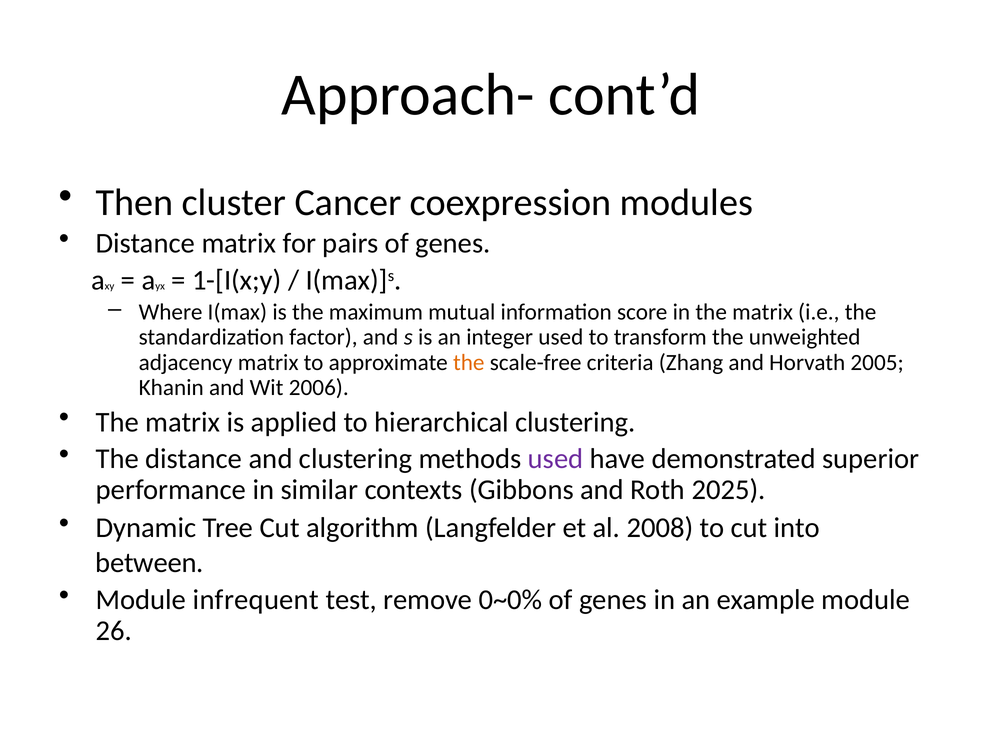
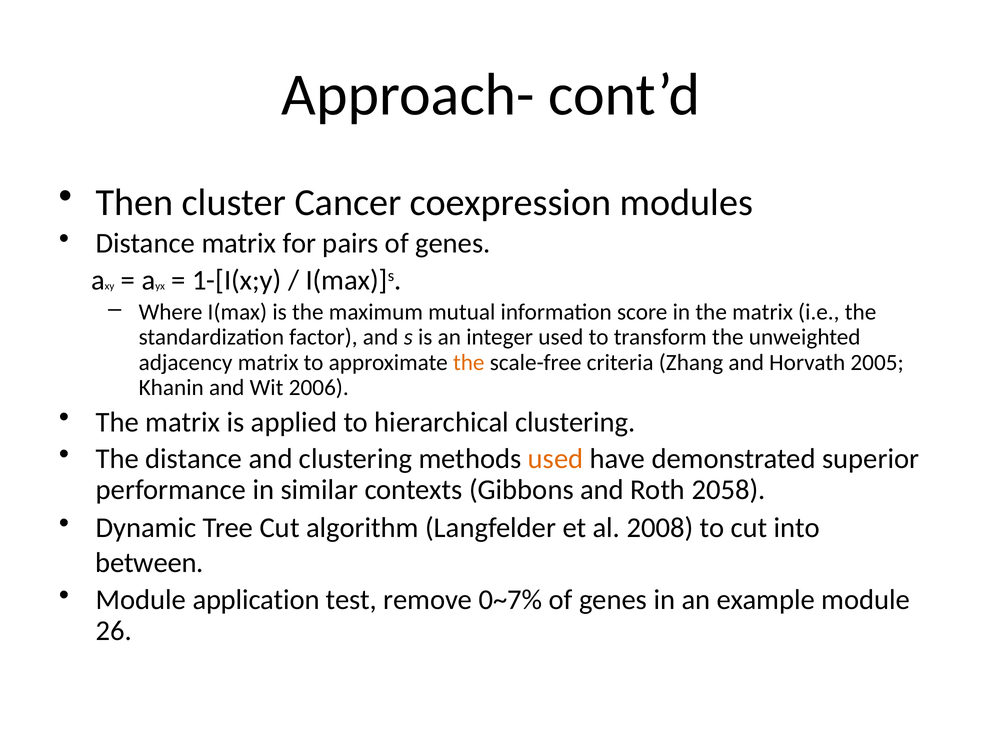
used at (556, 459) colour: purple -> orange
2025: 2025 -> 2058
infrequent: infrequent -> application
0~0%: 0~0% -> 0~7%
